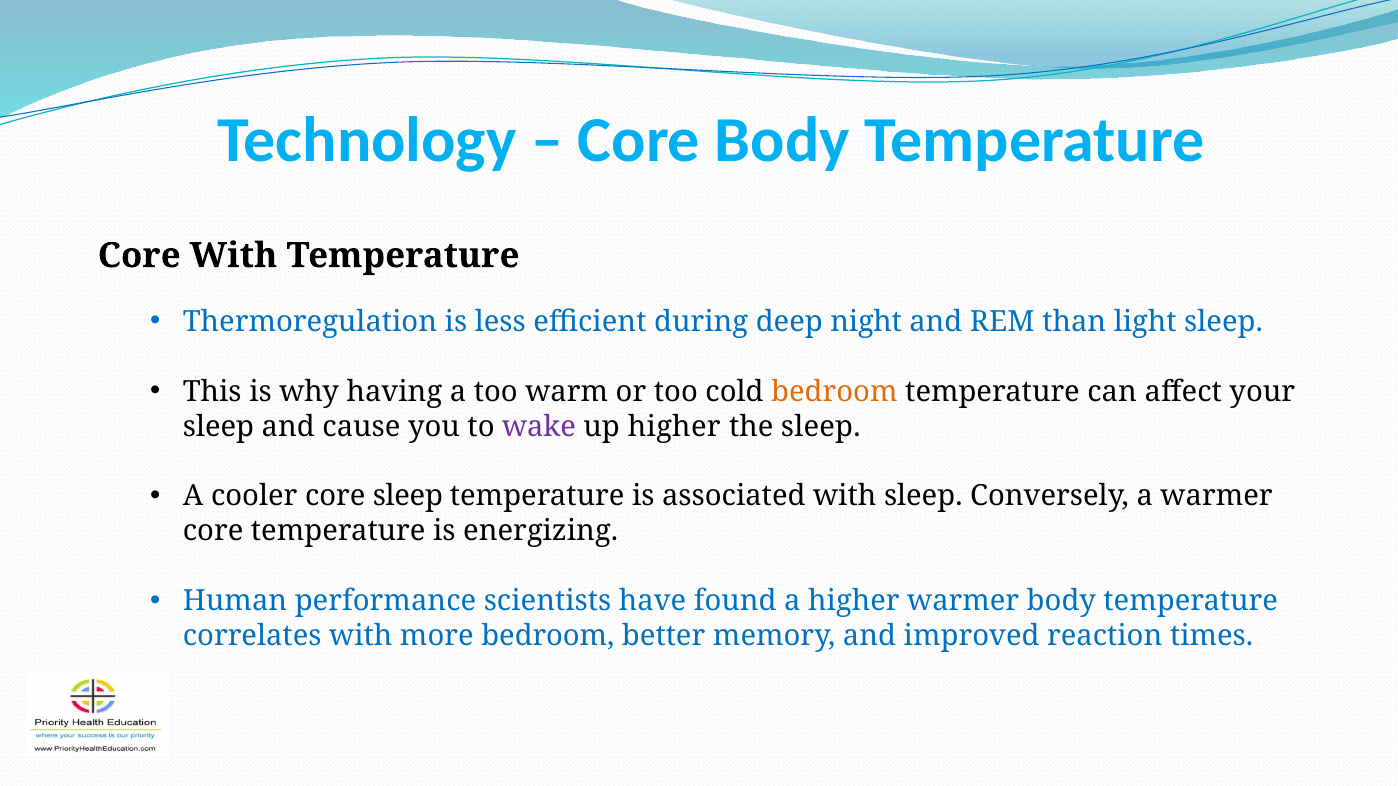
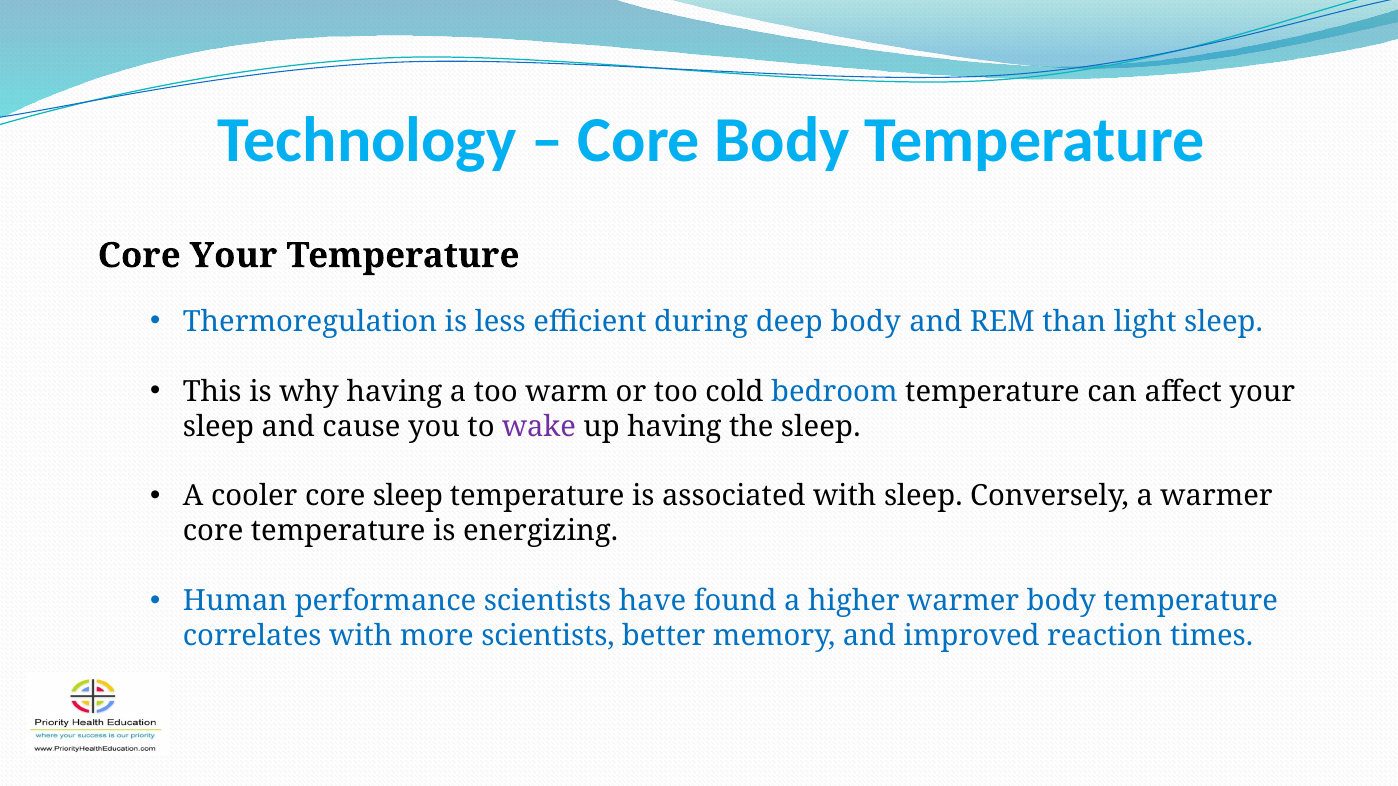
Core With: With -> Your
deep night: night -> body
bedroom at (834, 392) colour: orange -> blue
up higher: higher -> having
more bedroom: bedroom -> scientists
